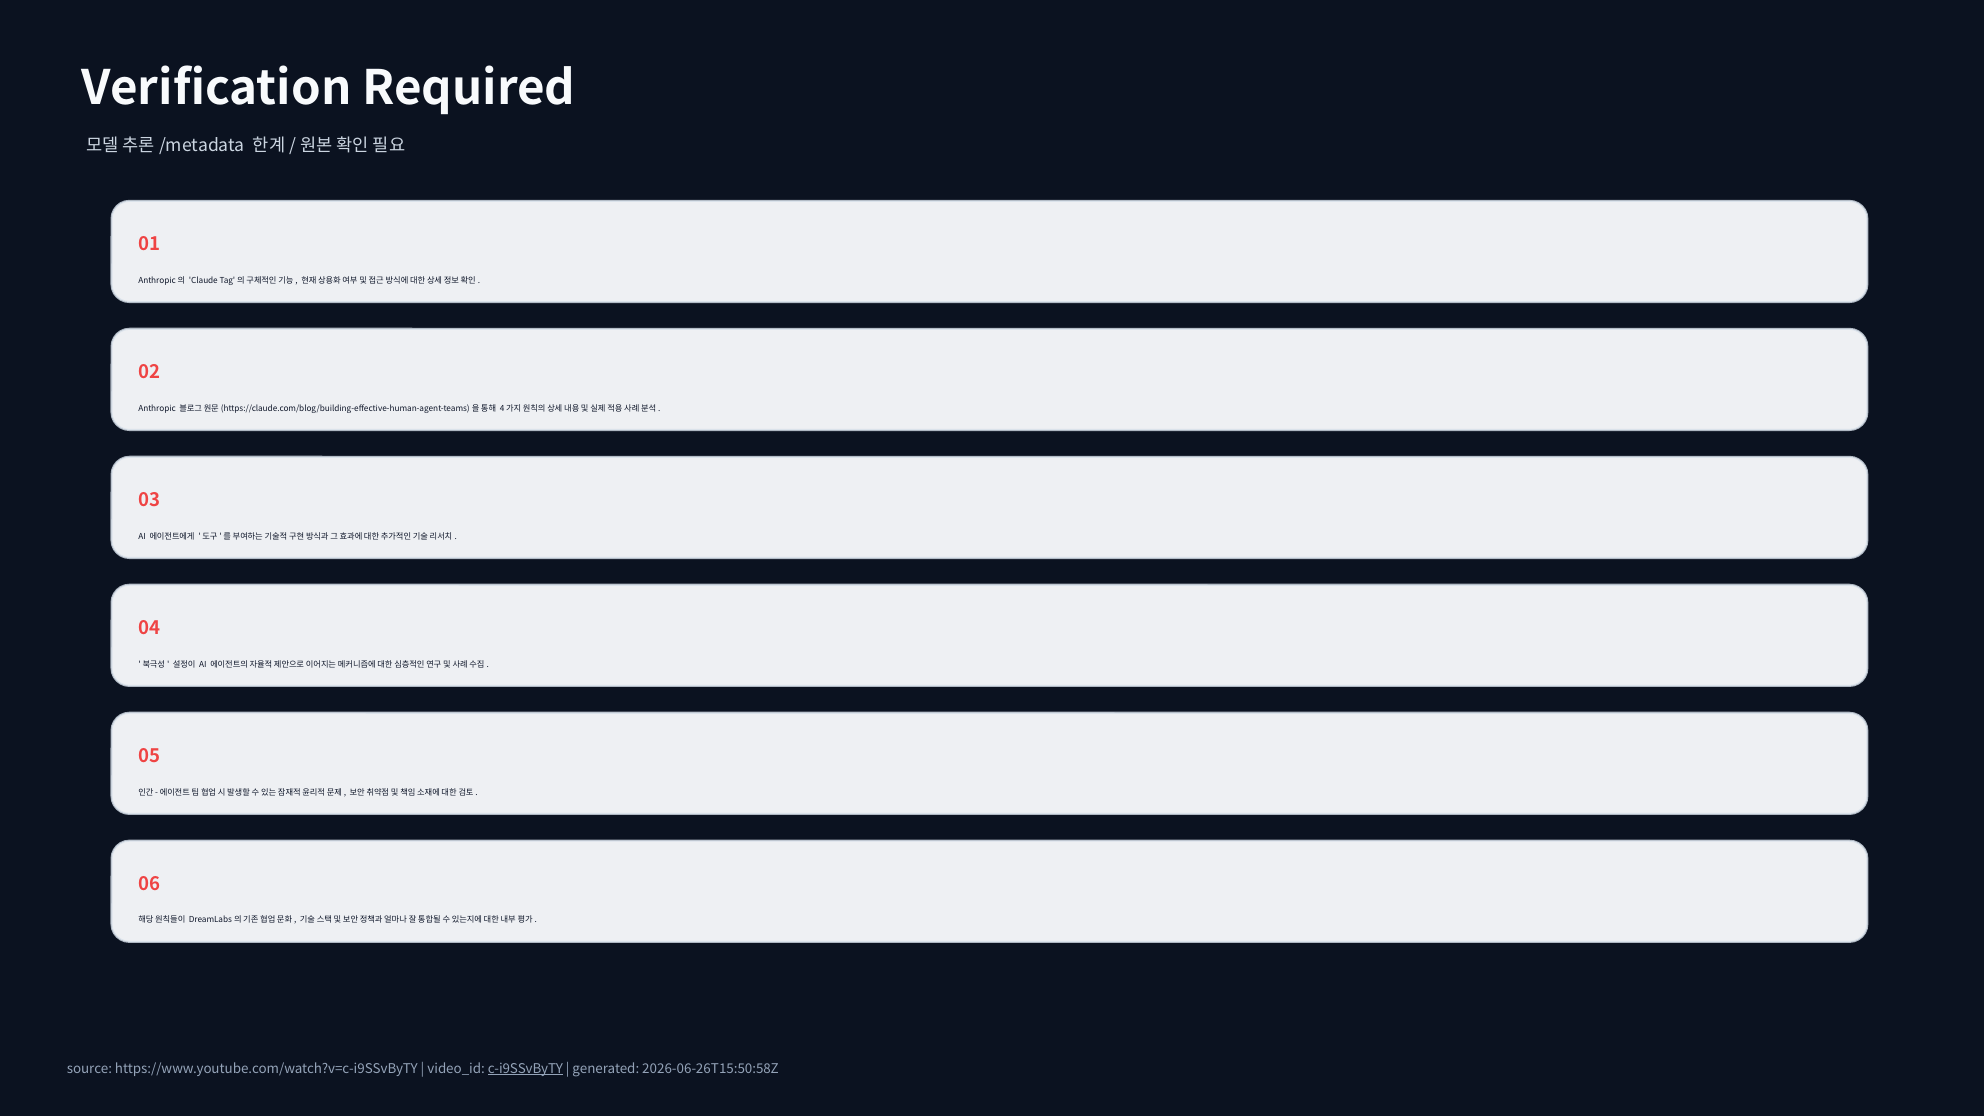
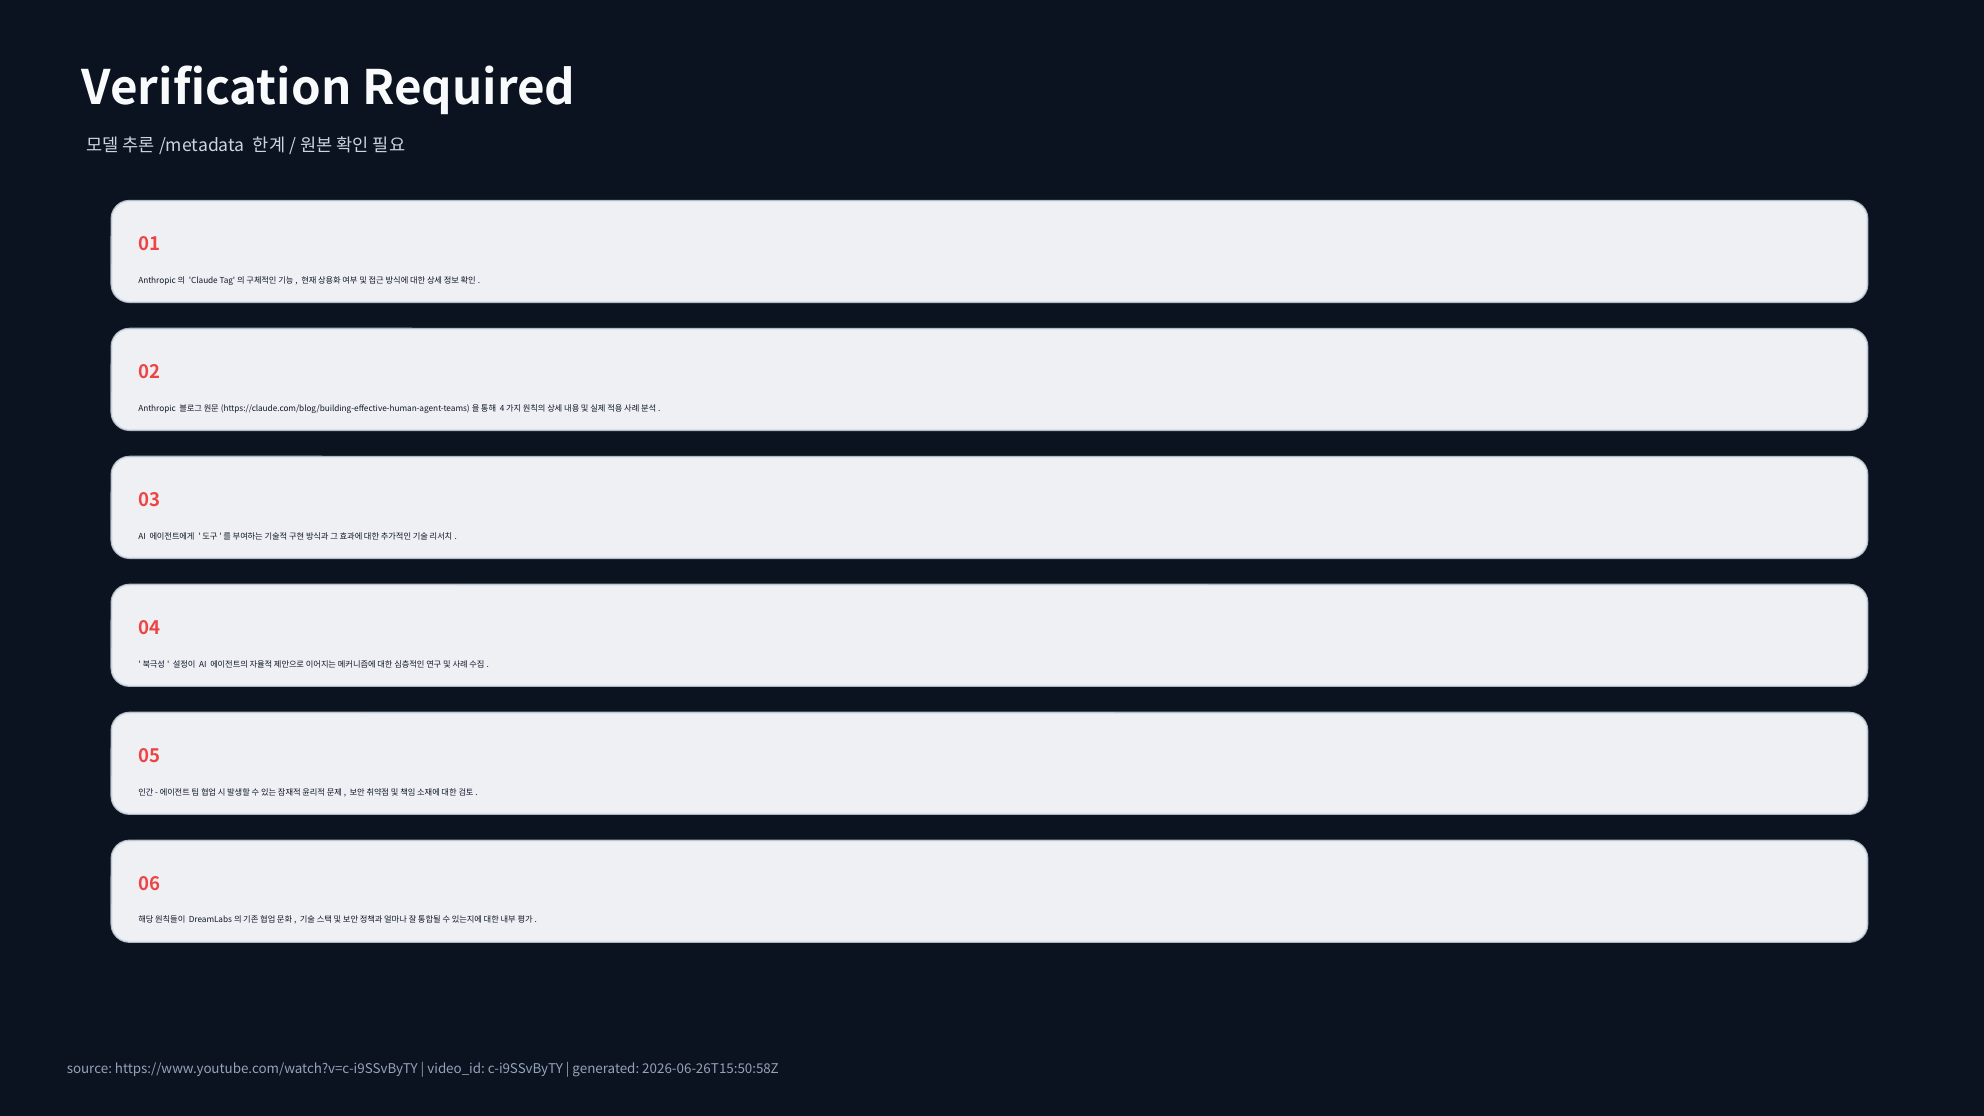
c-i9SSvByTY underline: present -> none
